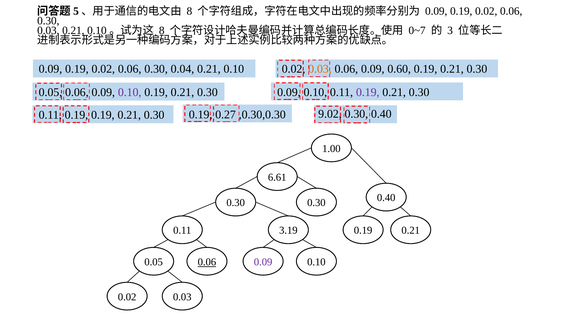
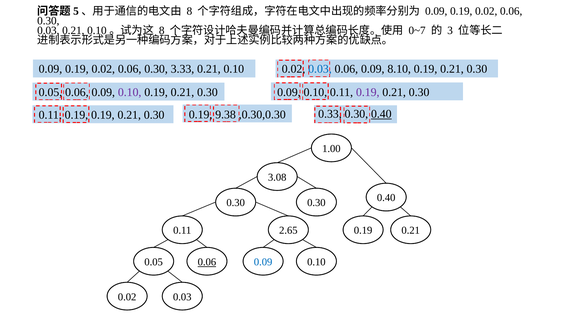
0.04: 0.04 -> 3.33
0.03 at (320, 69) colour: orange -> blue
0.60: 0.60 -> 8.10
9.02: 9.02 -> 0.33
0.40 at (381, 114) underline: none -> present
0.27: 0.27 -> 9.38
6.61: 6.61 -> 3.08
3.19: 3.19 -> 2.65
0.09 at (263, 262) colour: purple -> blue
